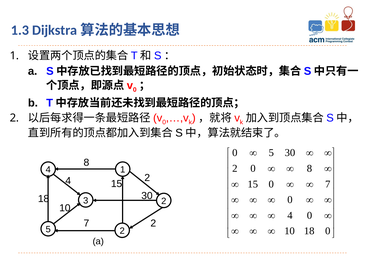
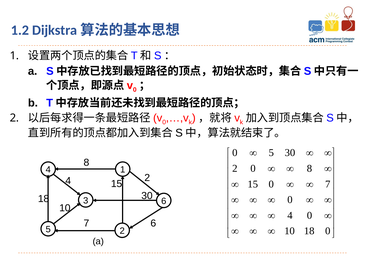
1.3: 1.3 -> 1.2
3 2: 2 -> 6
7 2: 2 -> 6
